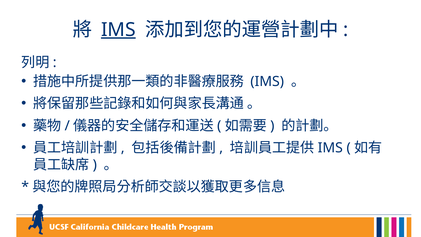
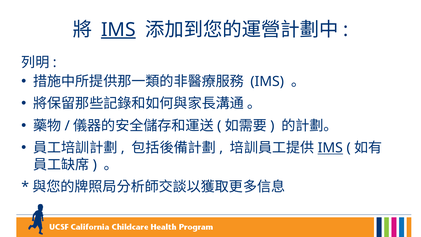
IMS at (330, 148) underline: none -> present
